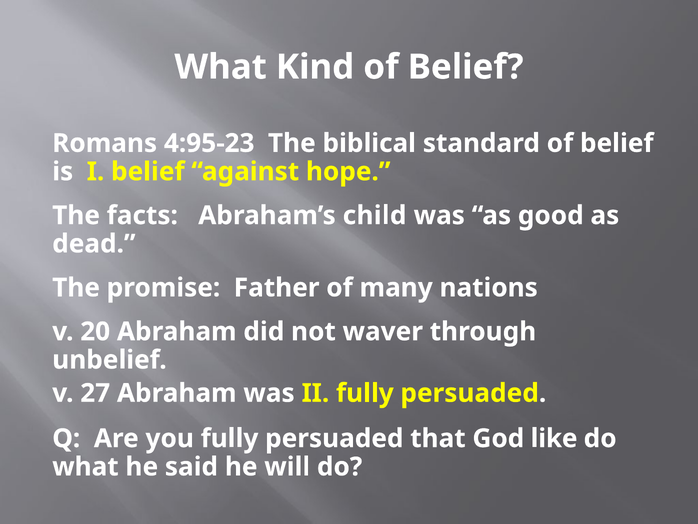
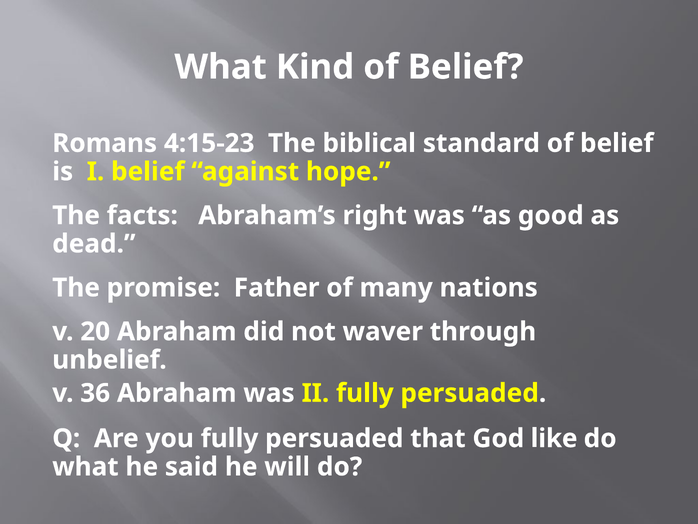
4:95-23: 4:95-23 -> 4:15-23
child: child -> right
27: 27 -> 36
